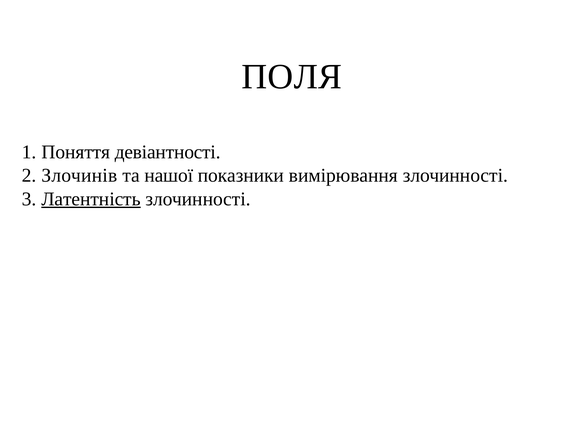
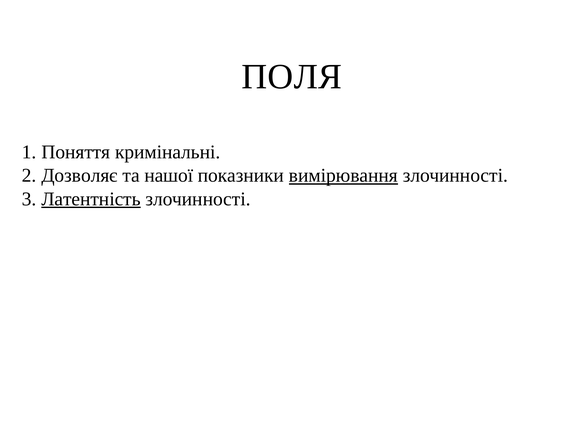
девіантності: девіантності -> кримінальні
Злочинів: Злочинів -> Дозволяє
вимірювання underline: none -> present
